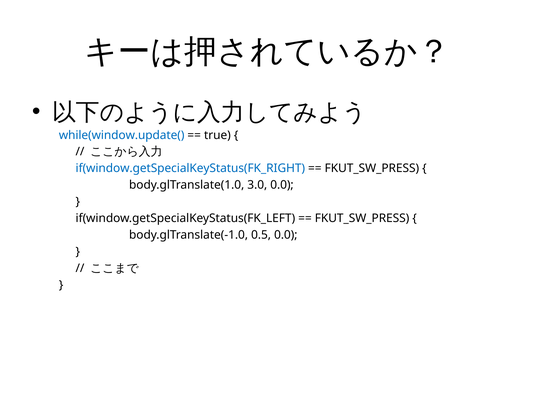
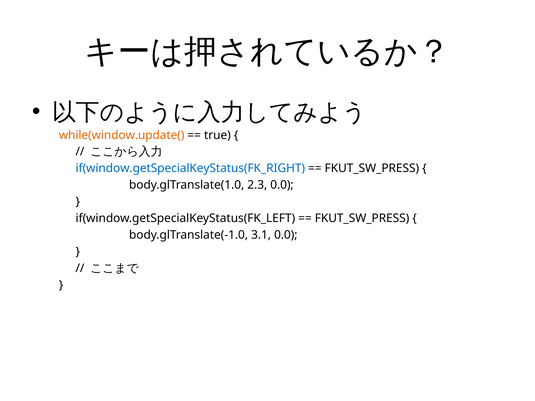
while(window.update( colour: blue -> orange
3.0: 3.0 -> 2.3
0.5: 0.5 -> 3.1
